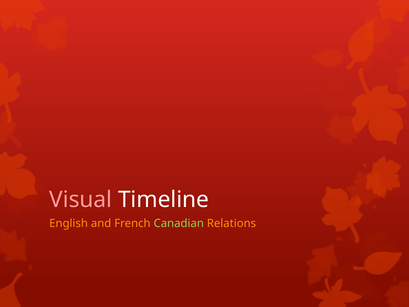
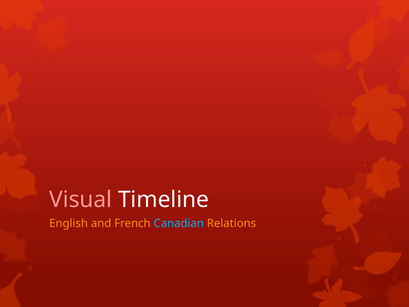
Canadian colour: light green -> light blue
